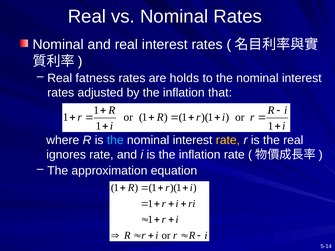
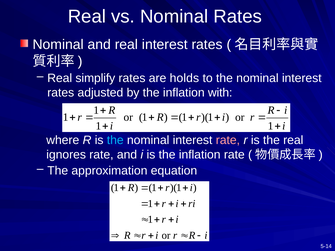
fatness: fatness -> simplify
that: that -> with
rate at (228, 140) colour: yellow -> pink
